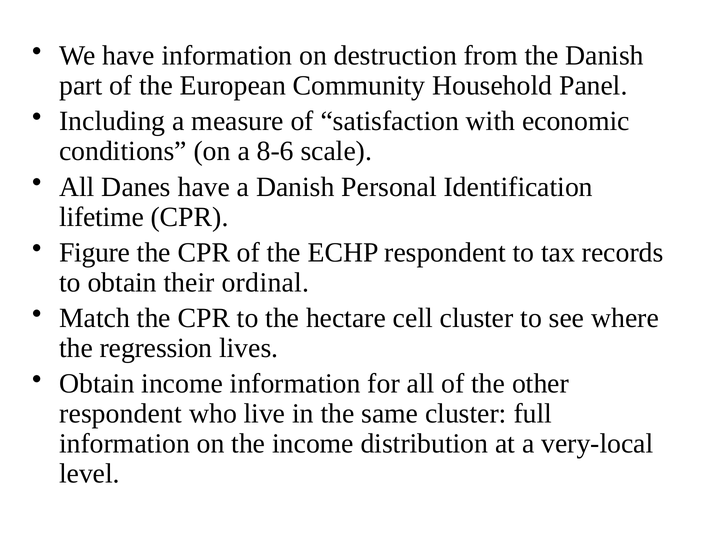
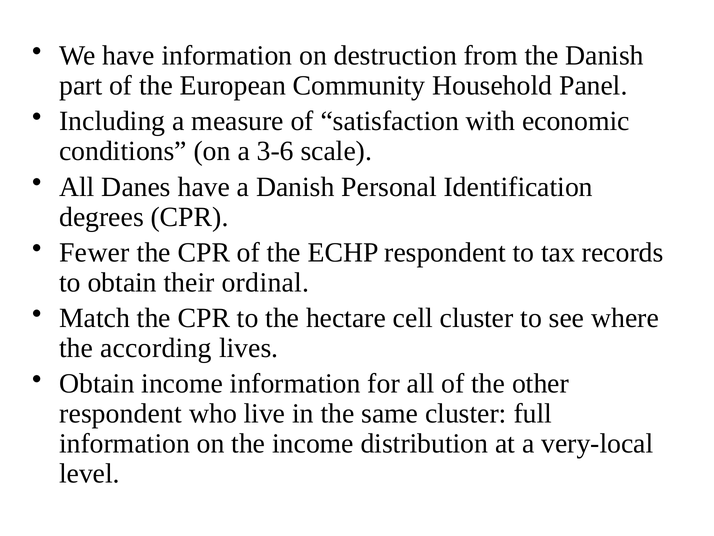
8-6: 8-6 -> 3-6
lifetime: lifetime -> degrees
Figure: Figure -> Fewer
regression: regression -> according
